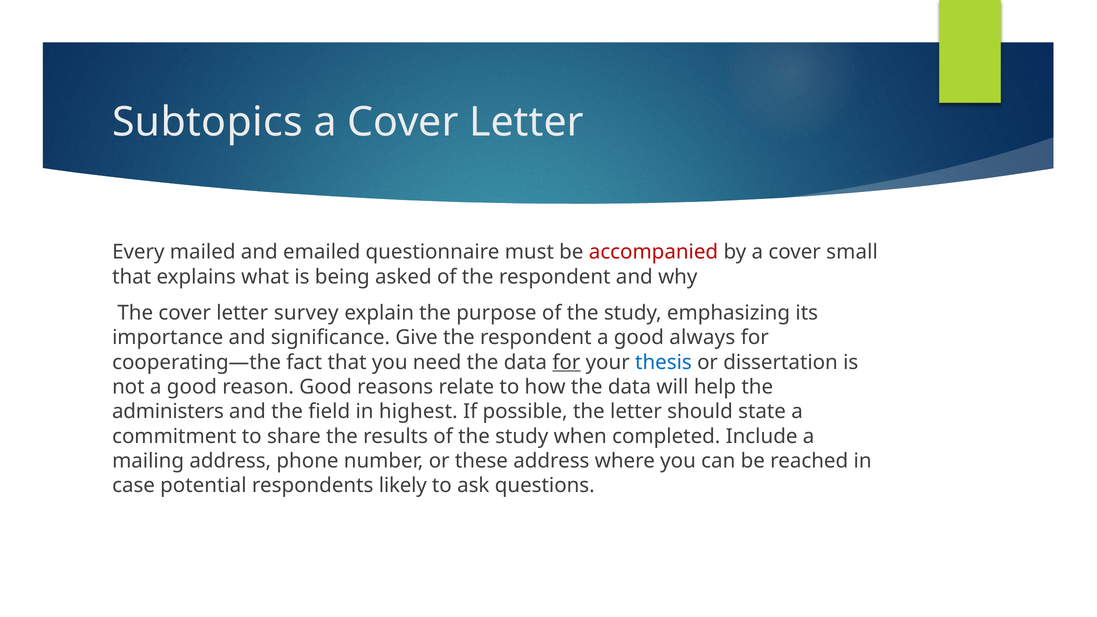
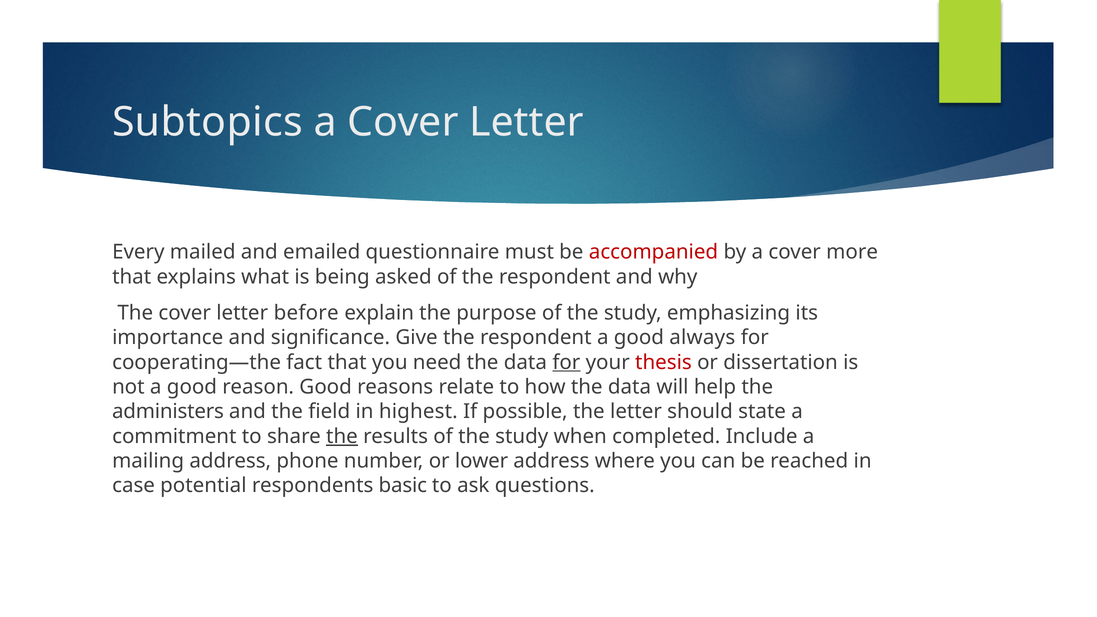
small: small -> more
survey: survey -> before
thesis colour: blue -> red
the at (342, 436) underline: none -> present
these: these -> lower
likely: likely -> basic
